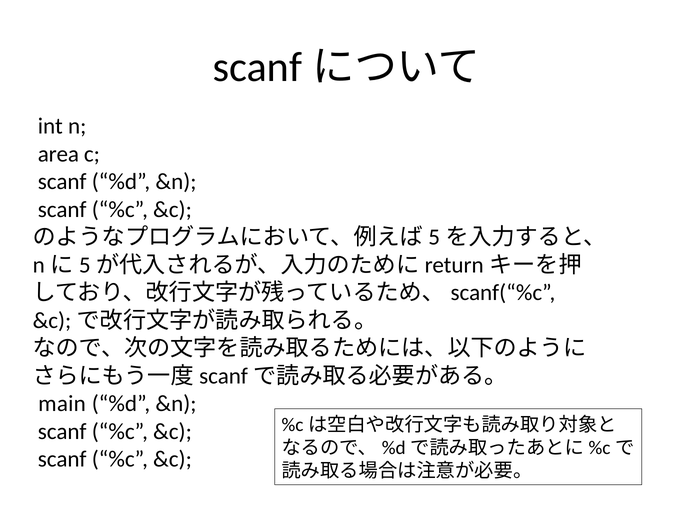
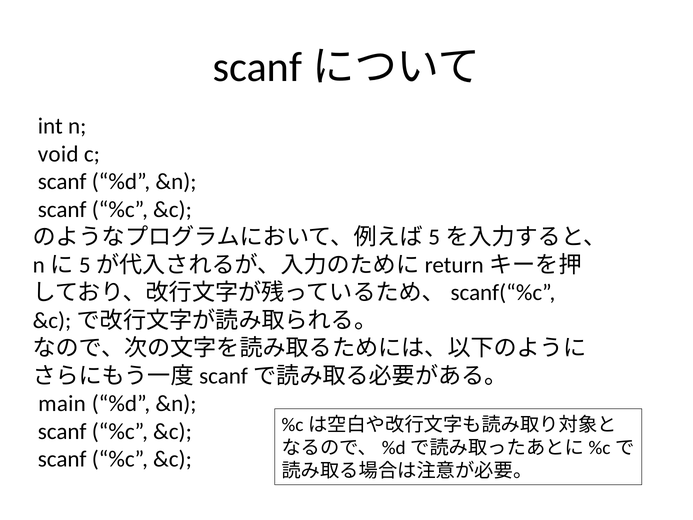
area: area -> void
